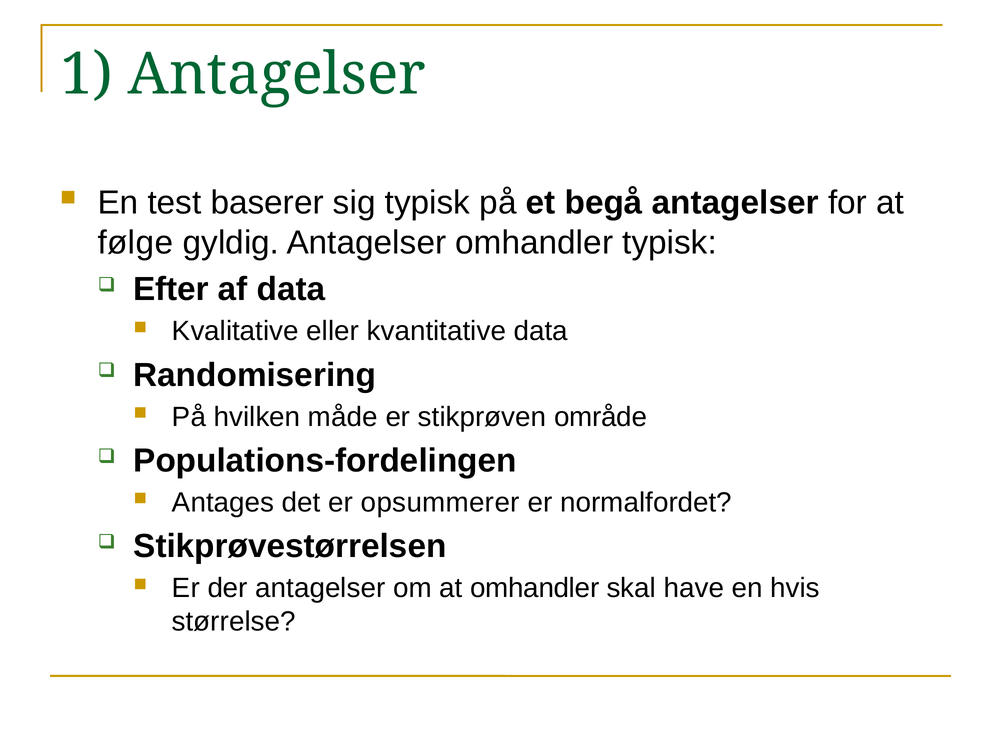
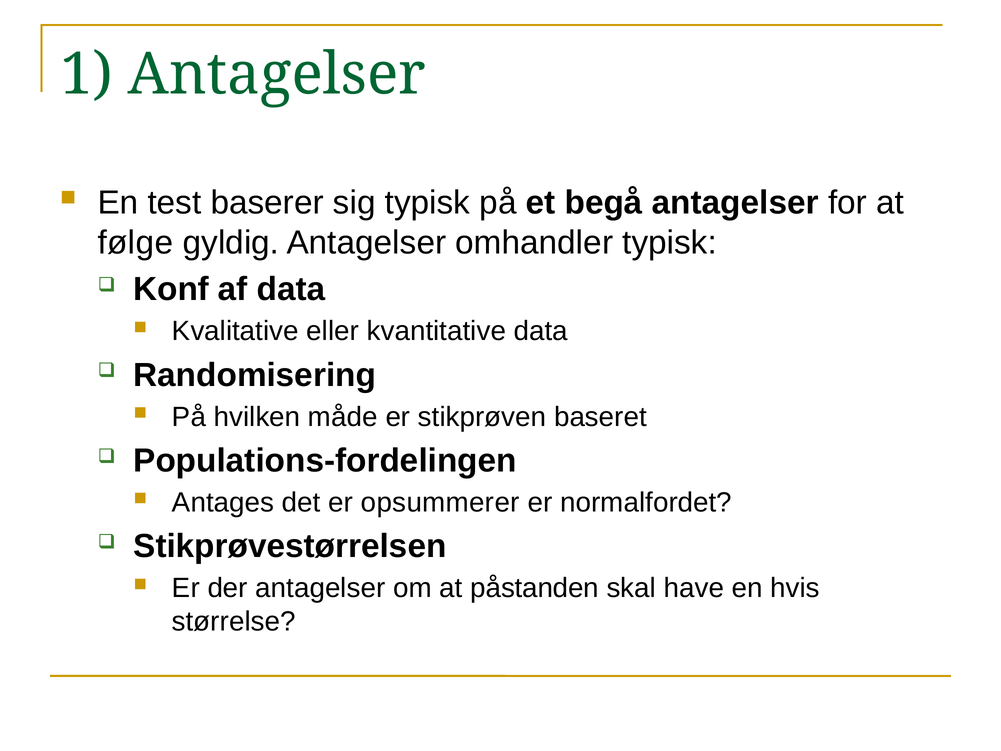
Efter: Efter -> Konf
område: område -> baseret
at omhandler: omhandler -> påstanden
